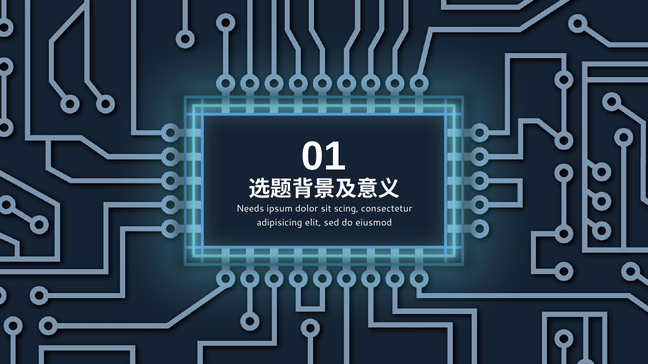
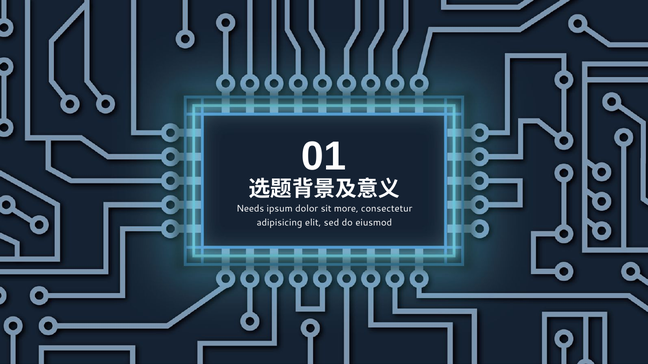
scing: scing -> more
